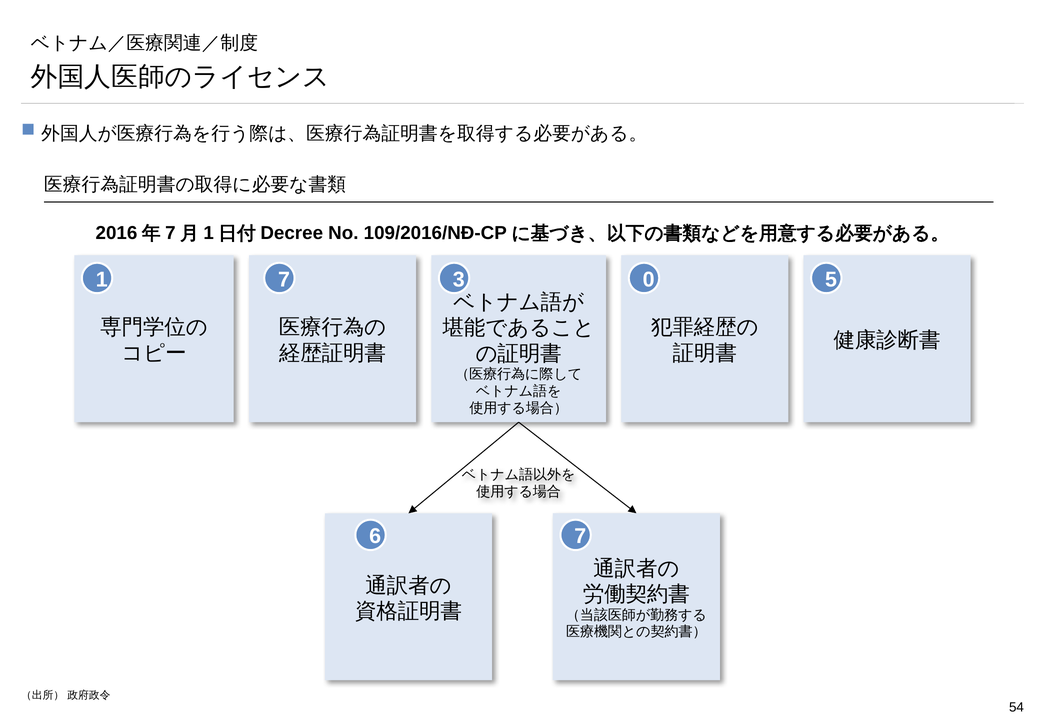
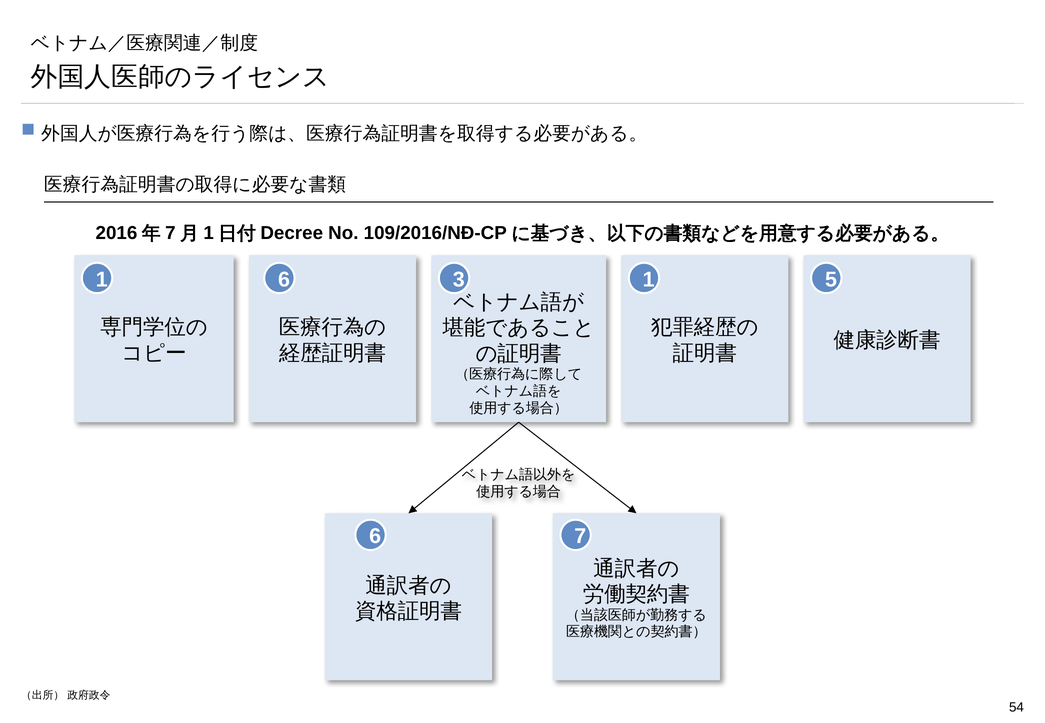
1 7: 7 -> 6
3 0: 0 -> 1
